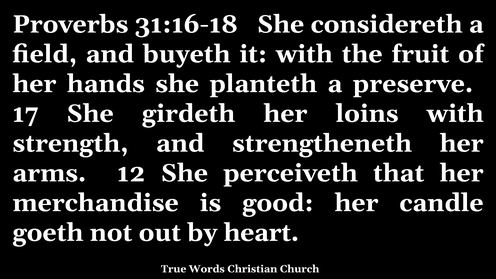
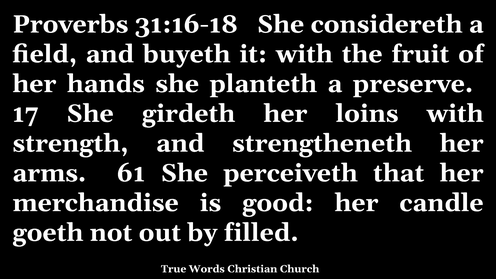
12: 12 -> 61
heart: heart -> filled
